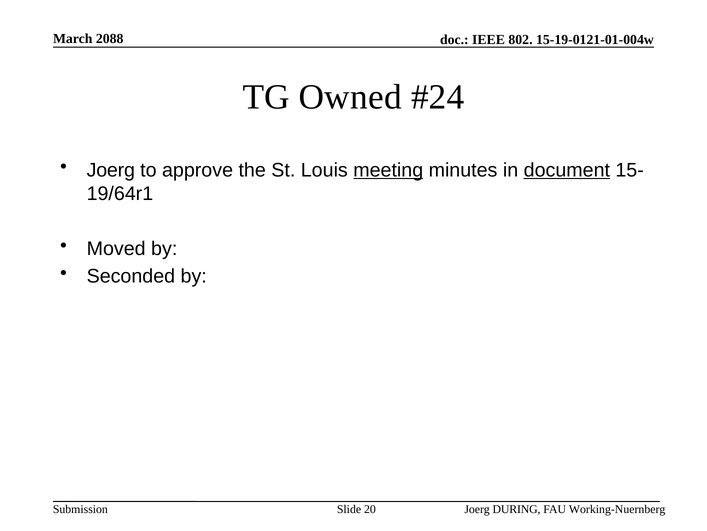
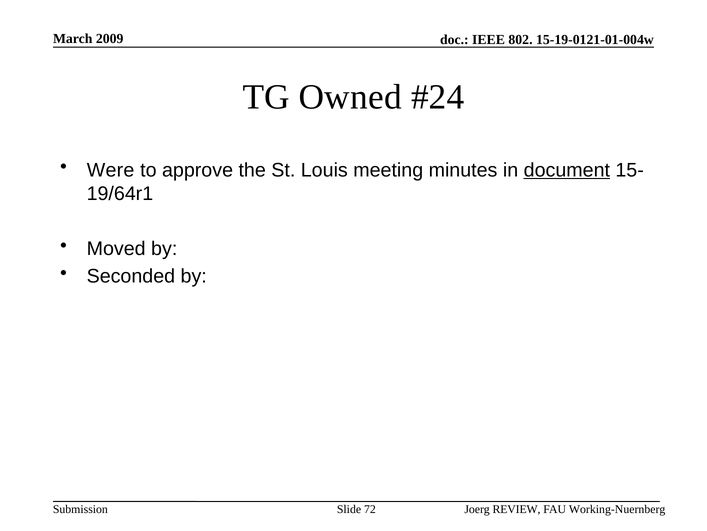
2088: 2088 -> 2009
Joerg at (111, 170): Joerg -> Were
meeting underline: present -> none
20: 20 -> 72
DURING: DURING -> REVIEW
